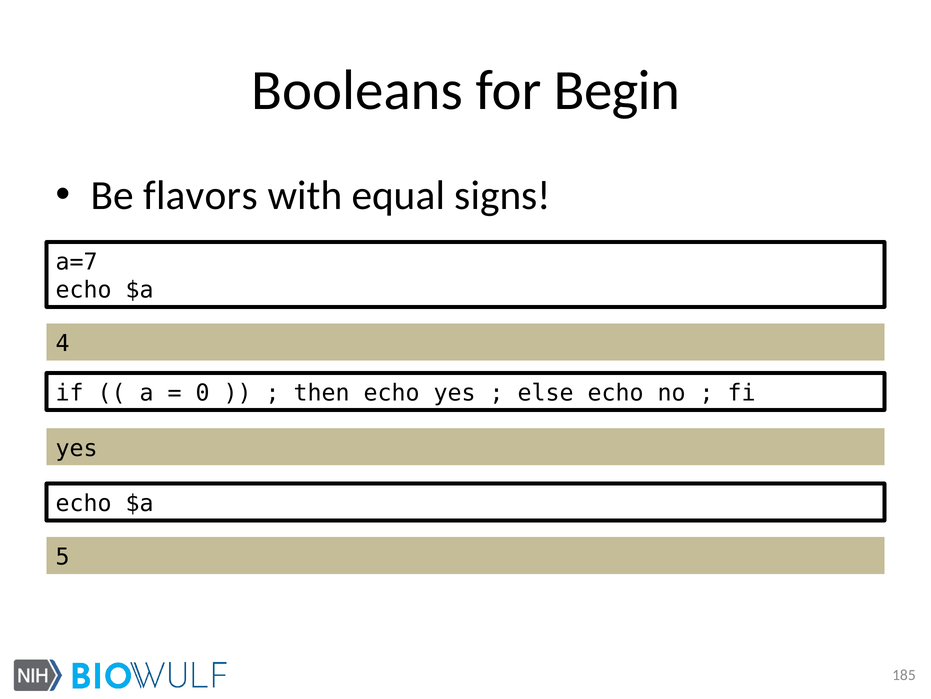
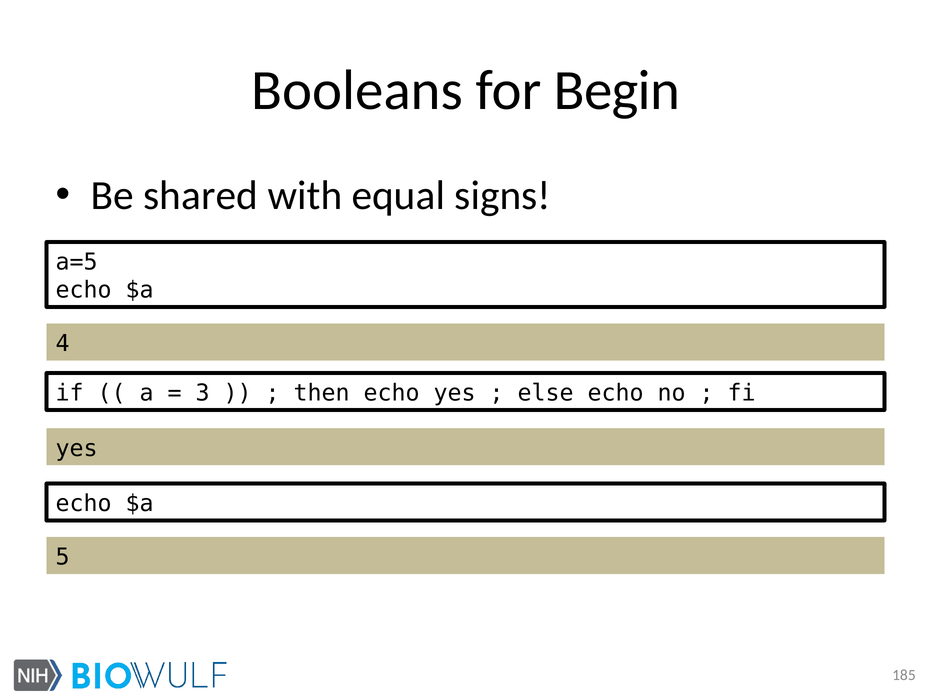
flavors: flavors -> shared
a=7: a=7 -> a=5
0: 0 -> 3
